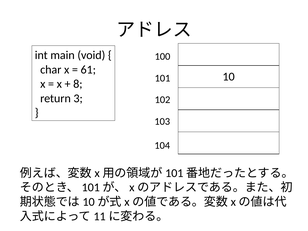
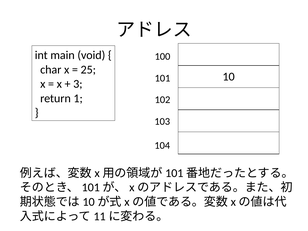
61: 61 -> 25
8: 8 -> 3
3: 3 -> 1
